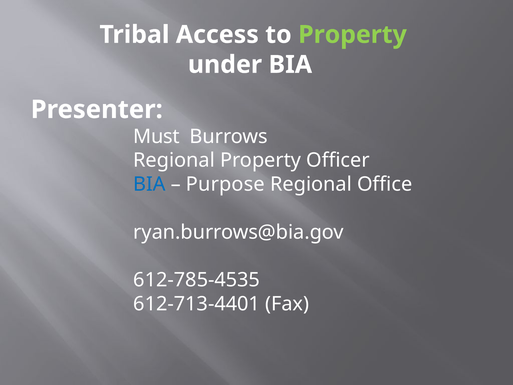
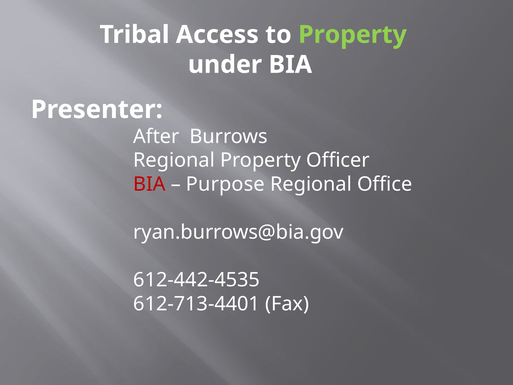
Must: Must -> After
BIA at (150, 184) colour: blue -> red
612-785-4535: 612-785-4535 -> 612-442-4535
